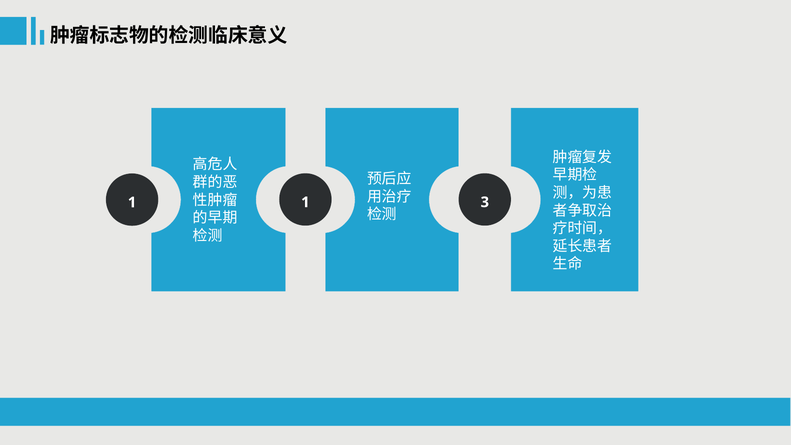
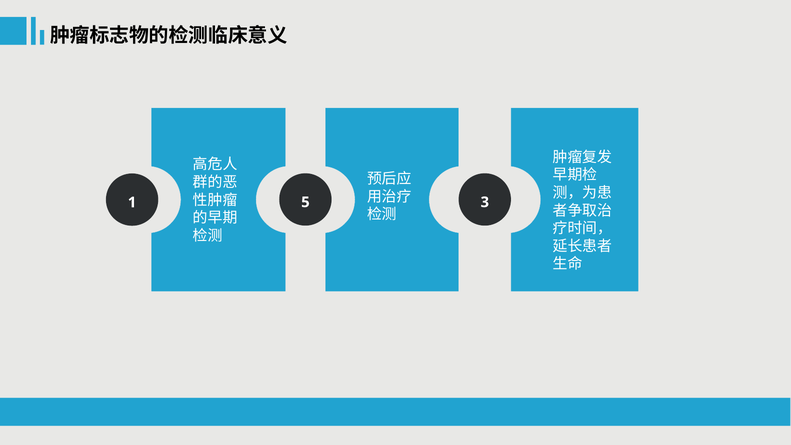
1 1: 1 -> 5
